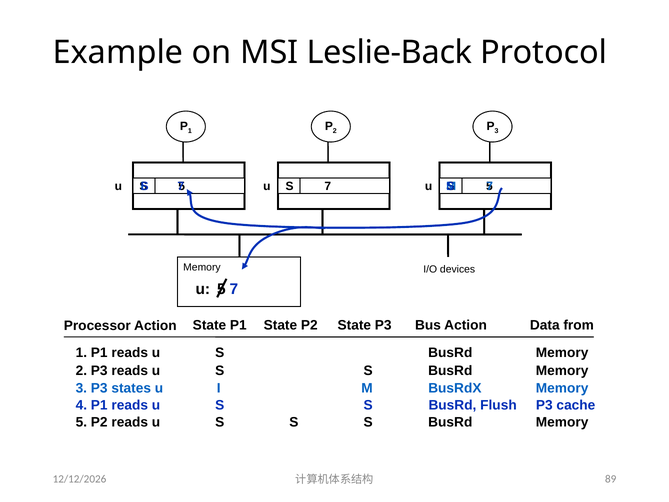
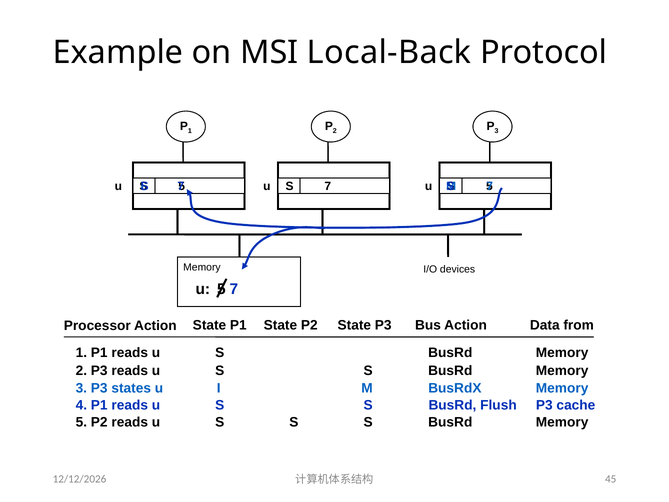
Leslie-Back: Leslie-Back -> Local-Back
89: 89 -> 45
